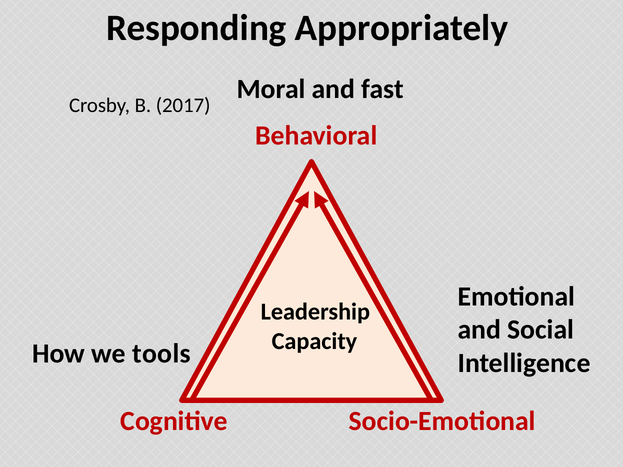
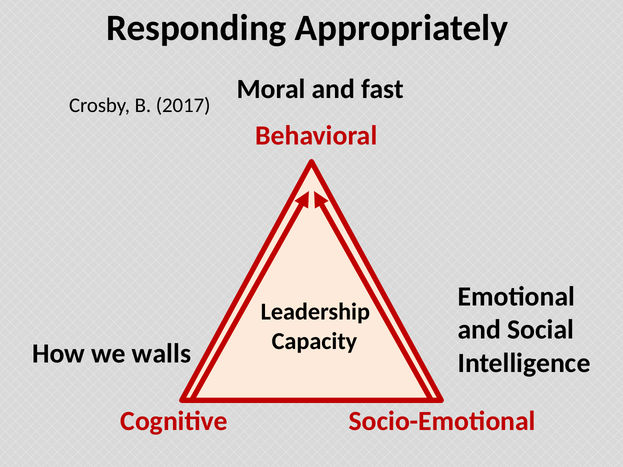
tools: tools -> walls
